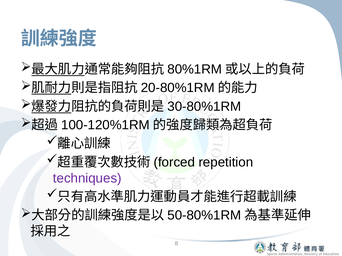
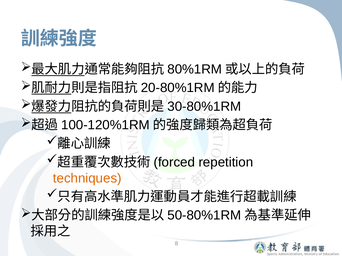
techniques colour: purple -> orange
